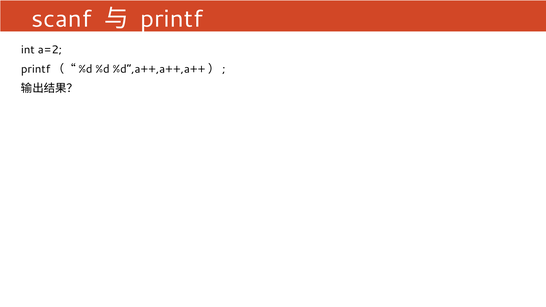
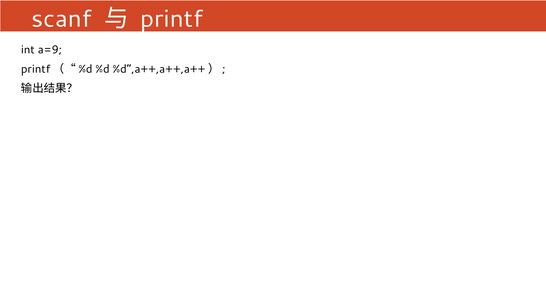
a=2: a=2 -> a=9
